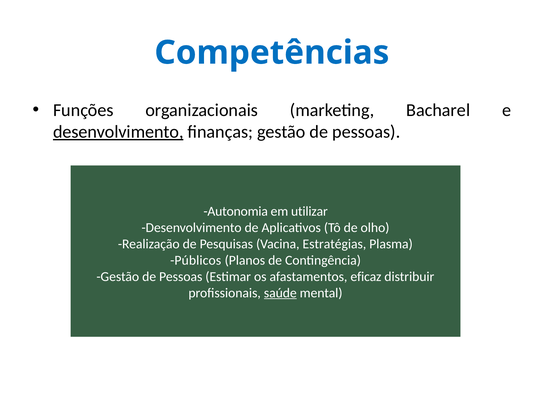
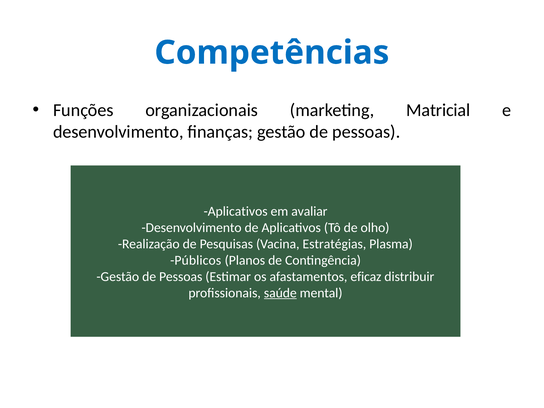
Bacharel: Bacharel -> Matricial
desenvolvimento at (118, 132) underline: present -> none
Autonomia at (236, 211): Autonomia -> Aplicativos
utilizar: utilizar -> avaliar
